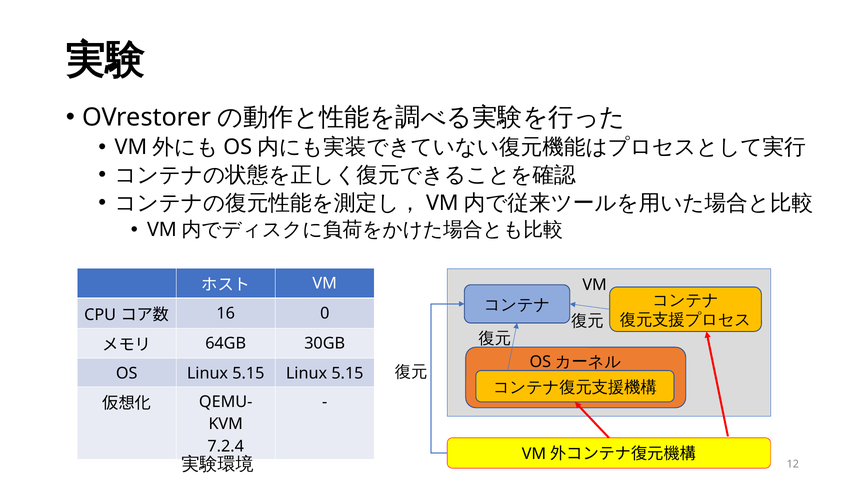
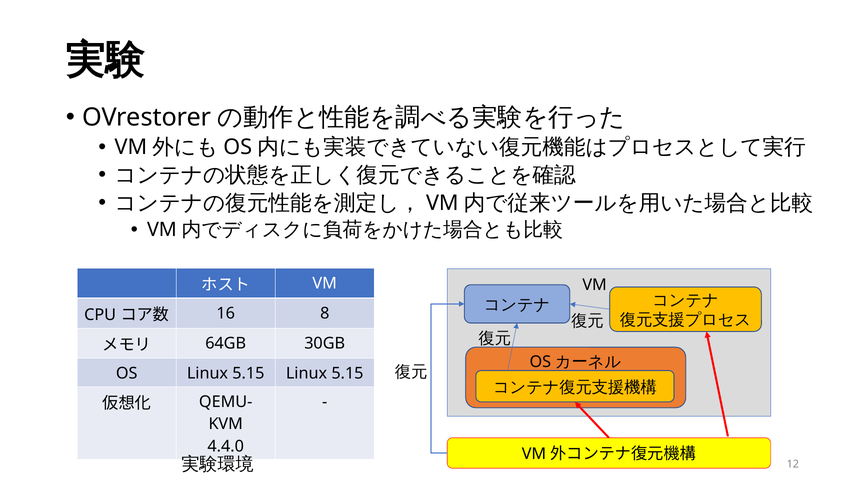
0: 0 -> 8
7.2.4: 7.2.4 -> 4.4.0
